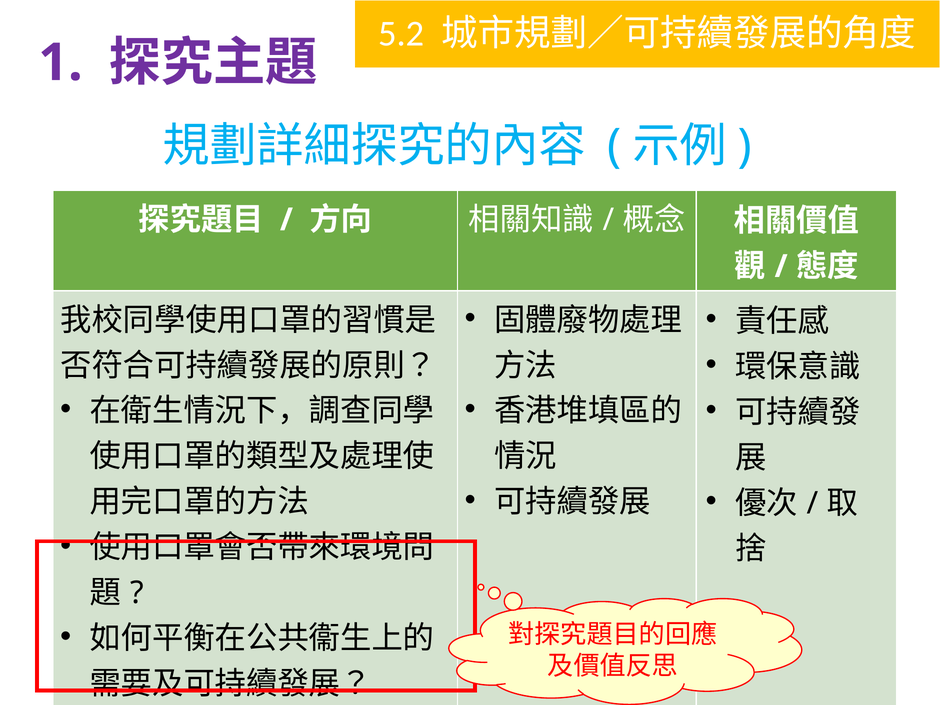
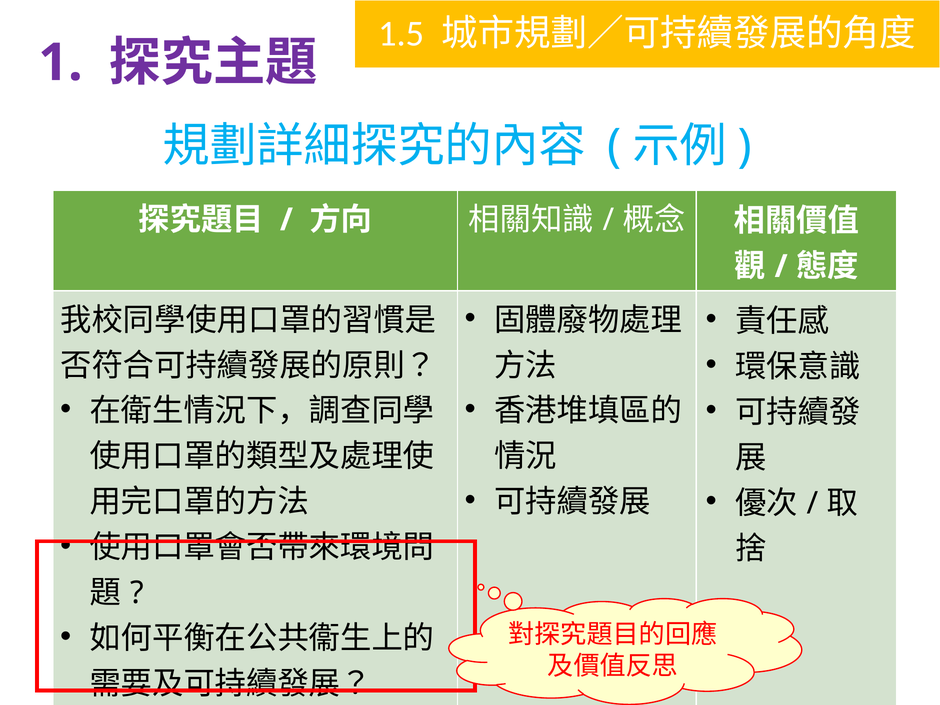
5.2: 5.2 -> 1.5
